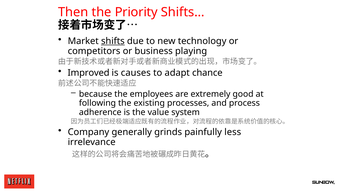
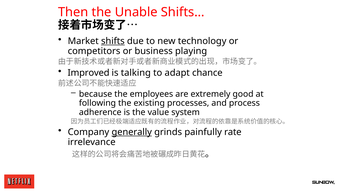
Priority: Priority -> Unable
causes: causes -> talking
generally underline: none -> present
less: less -> rate
